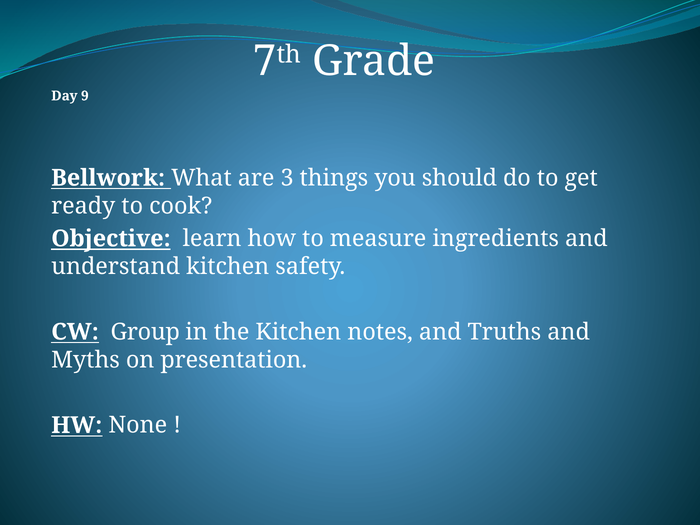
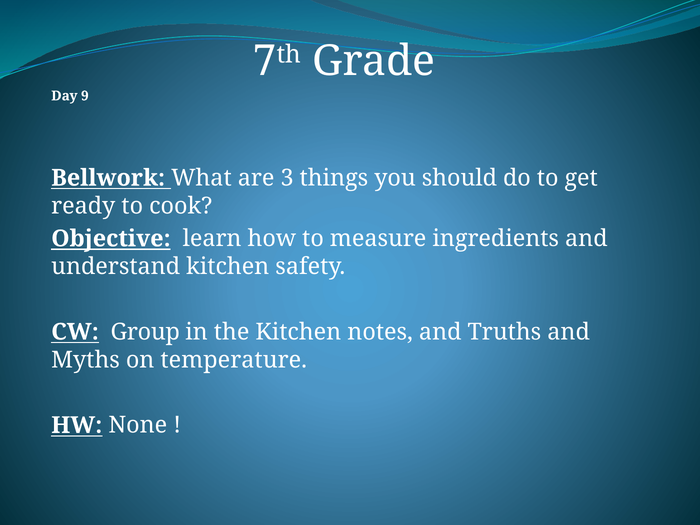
presentation: presentation -> temperature
